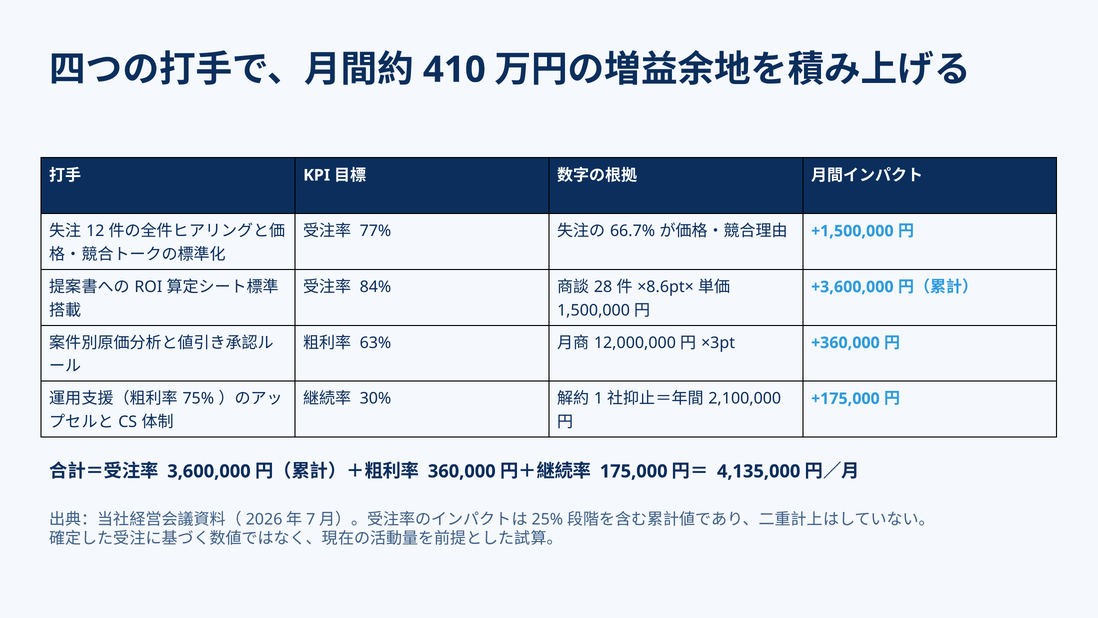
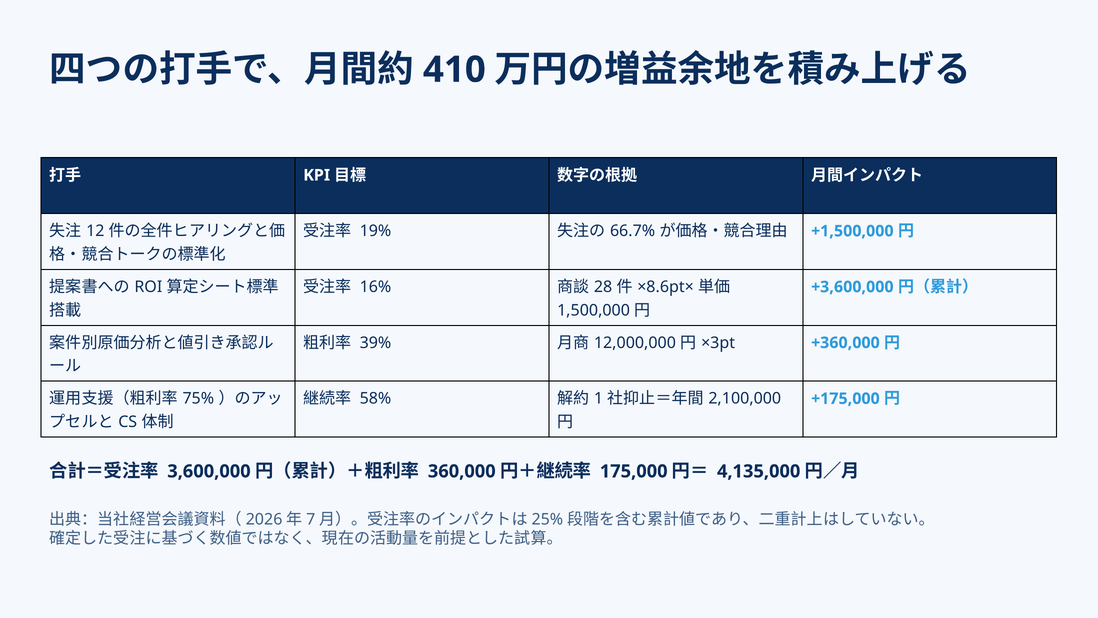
77%: 77% -> 19%
84%: 84% -> 16%
63%: 63% -> 39%
30%: 30% -> 58%
